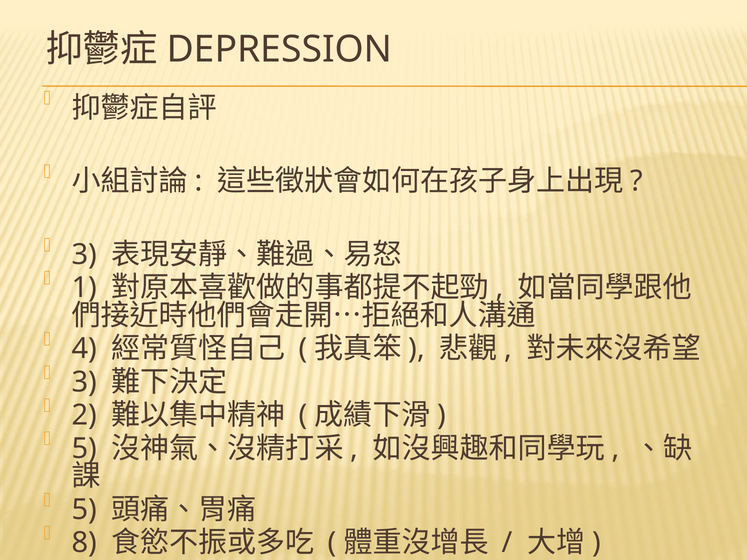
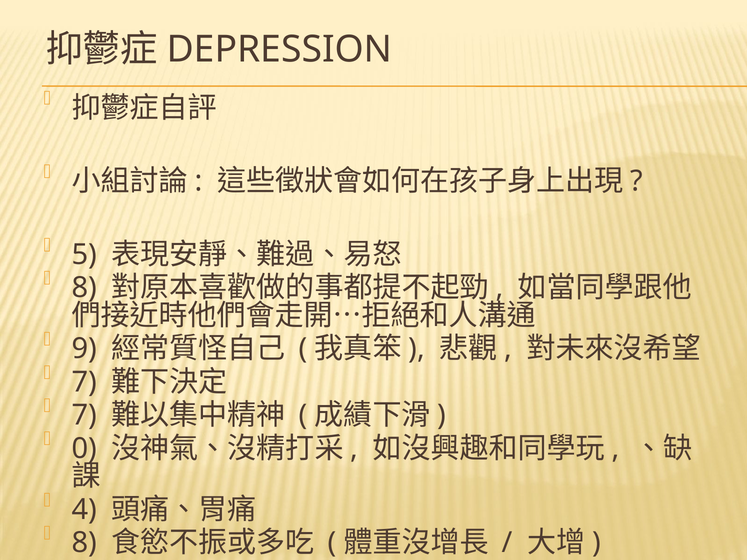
3 at (84, 255): 3 -> 5
1 at (84, 288): 1 -> 8
4: 4 -> 9
3 at (84, 382): 3 -> 7
2 at (84, 415): 2 -> 7
5 at (84, 449): 5 -> 0
5 at (84, 510): 5 -> 4
